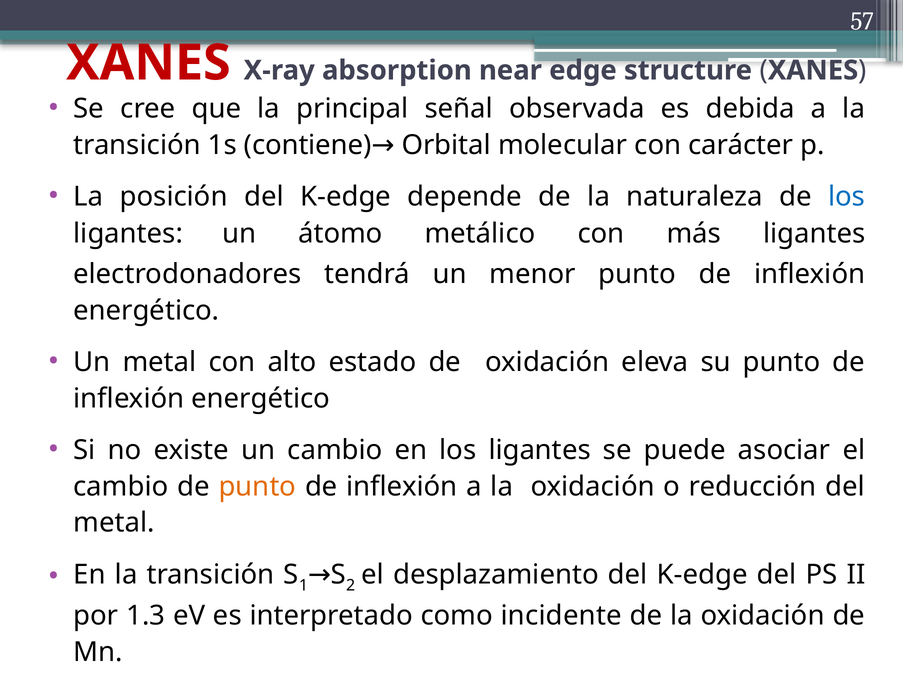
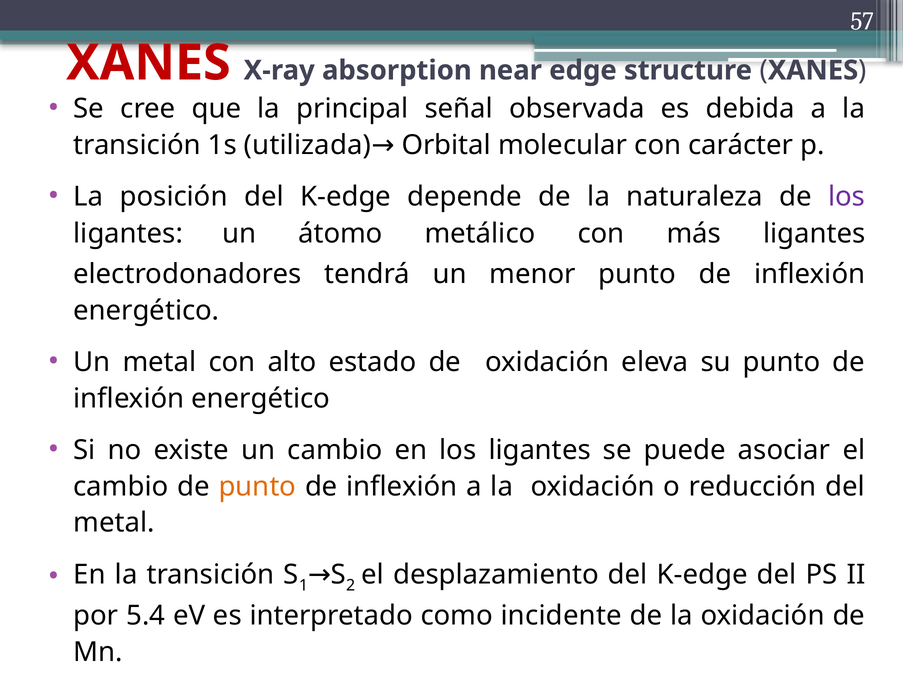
contiene: contiene -> utilizada
los at (847, 197) colour: blue -> purple
1.3: 1.3 -> 5.4
